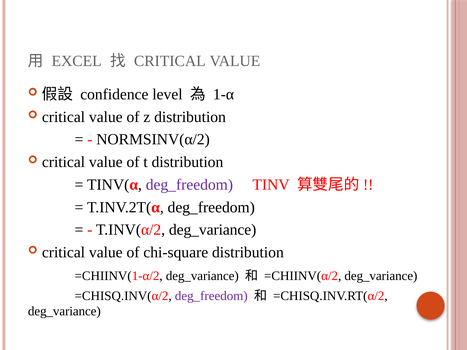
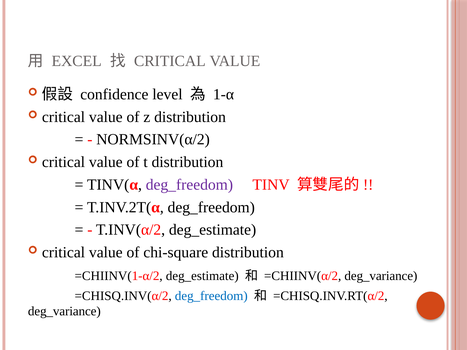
T.INV(α/2 deg_variance: deg_variance -> deg_estimate
=CHIINV(1-α/2 deg_variance: deg_variance -> deg_estimate
deg_freedom at (211, 296) colour: purple -> blue
